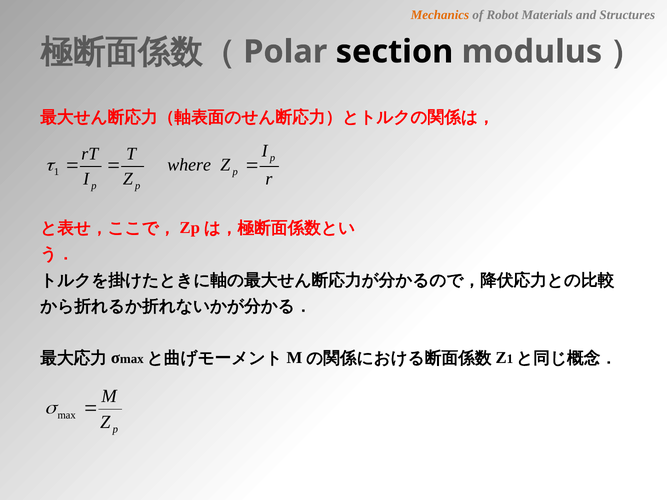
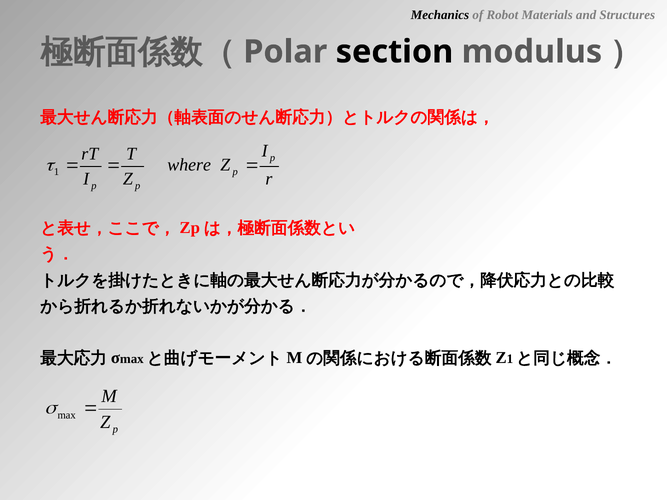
Mechanics colour: orange -> black
